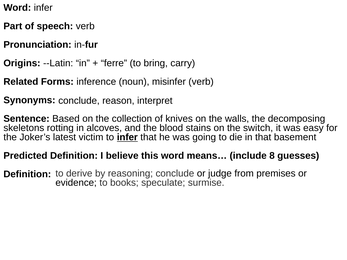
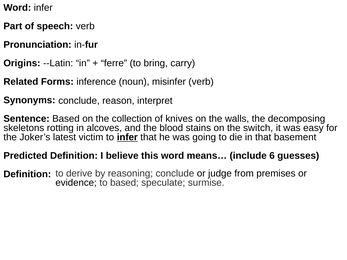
8: 8 -> 6
to books: books -> based
